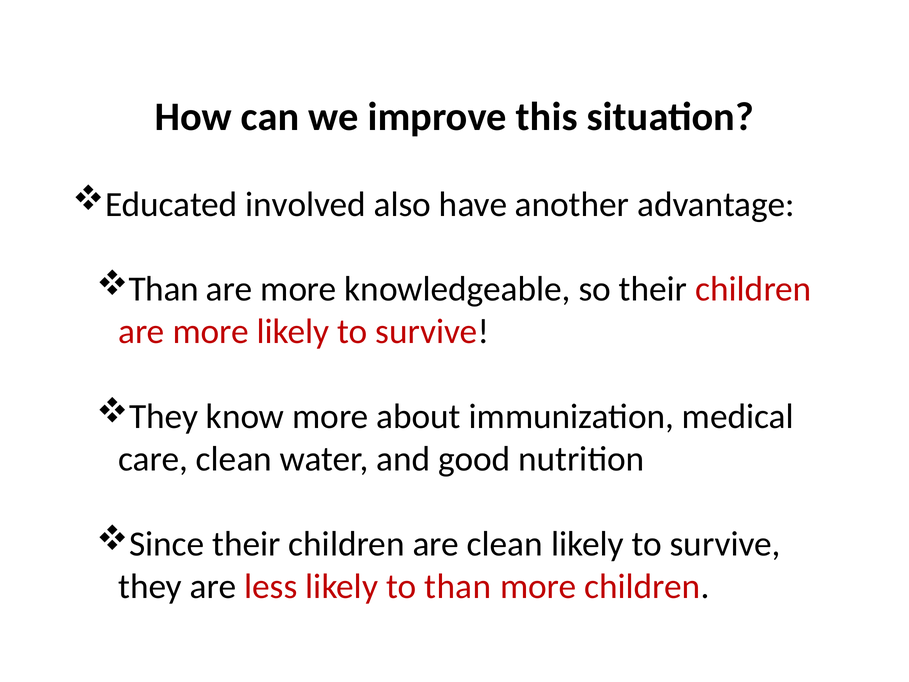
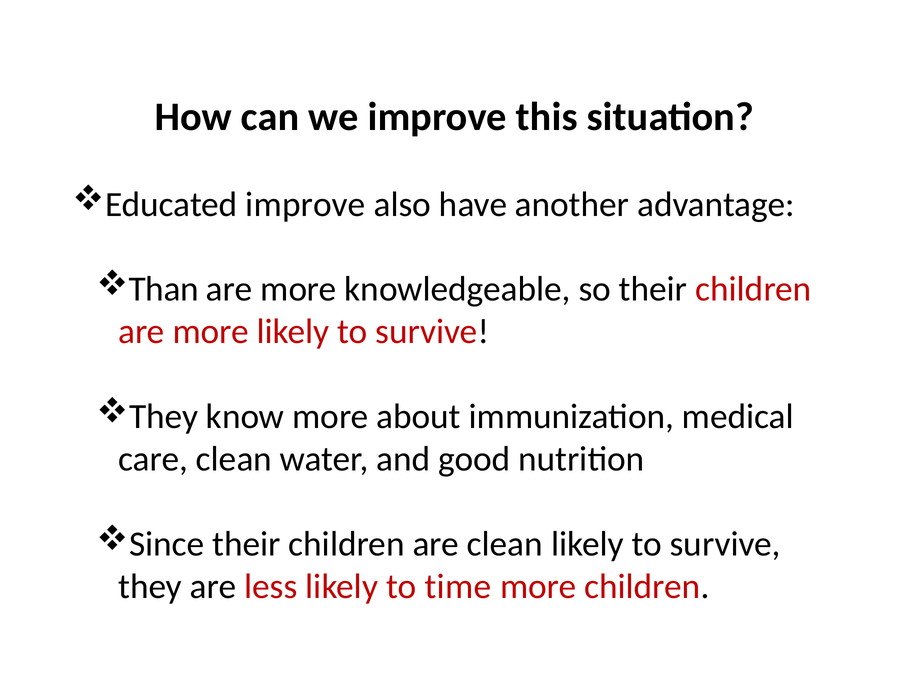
Educated involved: involved -> improve
to than: than -> time
